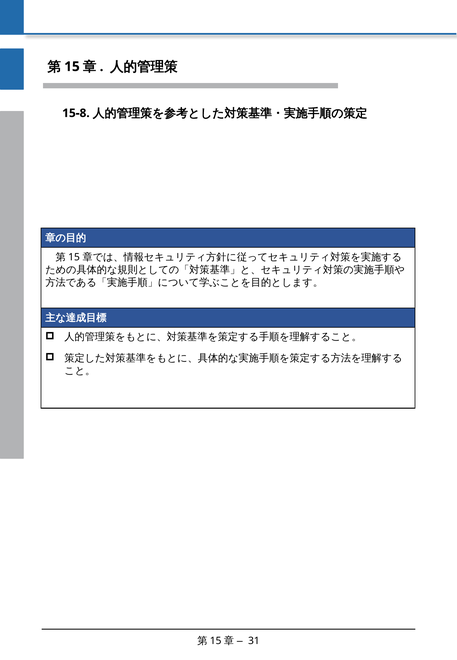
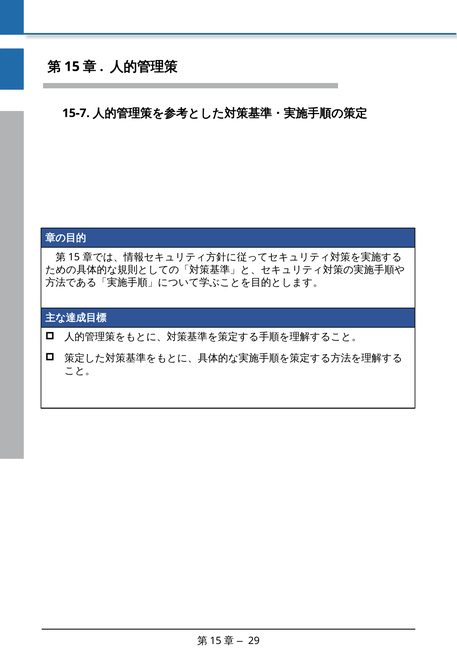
15-8: 15-8 -> 15-7
31: 31 -> 29
